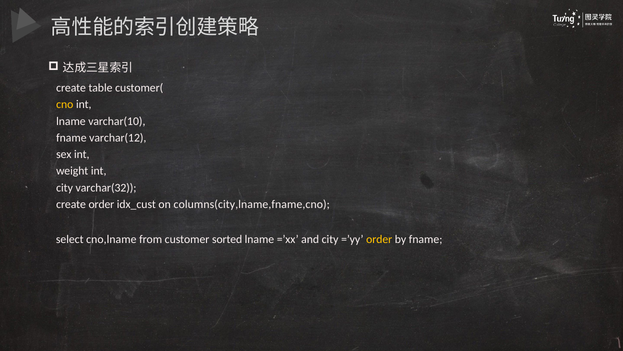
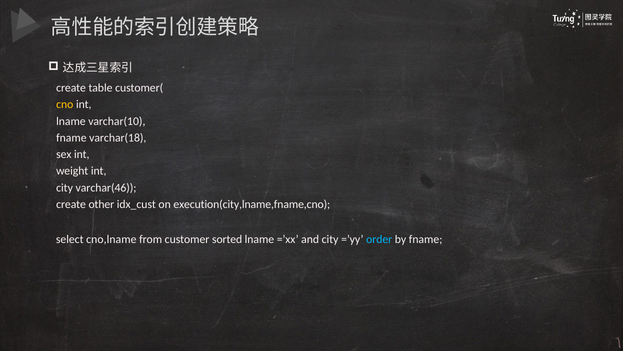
varchar(12: varchar(12 -> varchar(18
varchar(32: varchar(32 -> varchar(46
create order: order -> other
columns(city,lname,fname,cno: columns(city,lname,fname,cno -> execution(city,lname,fname,cno
order at (379, 239) colour: yellow -> light blue
